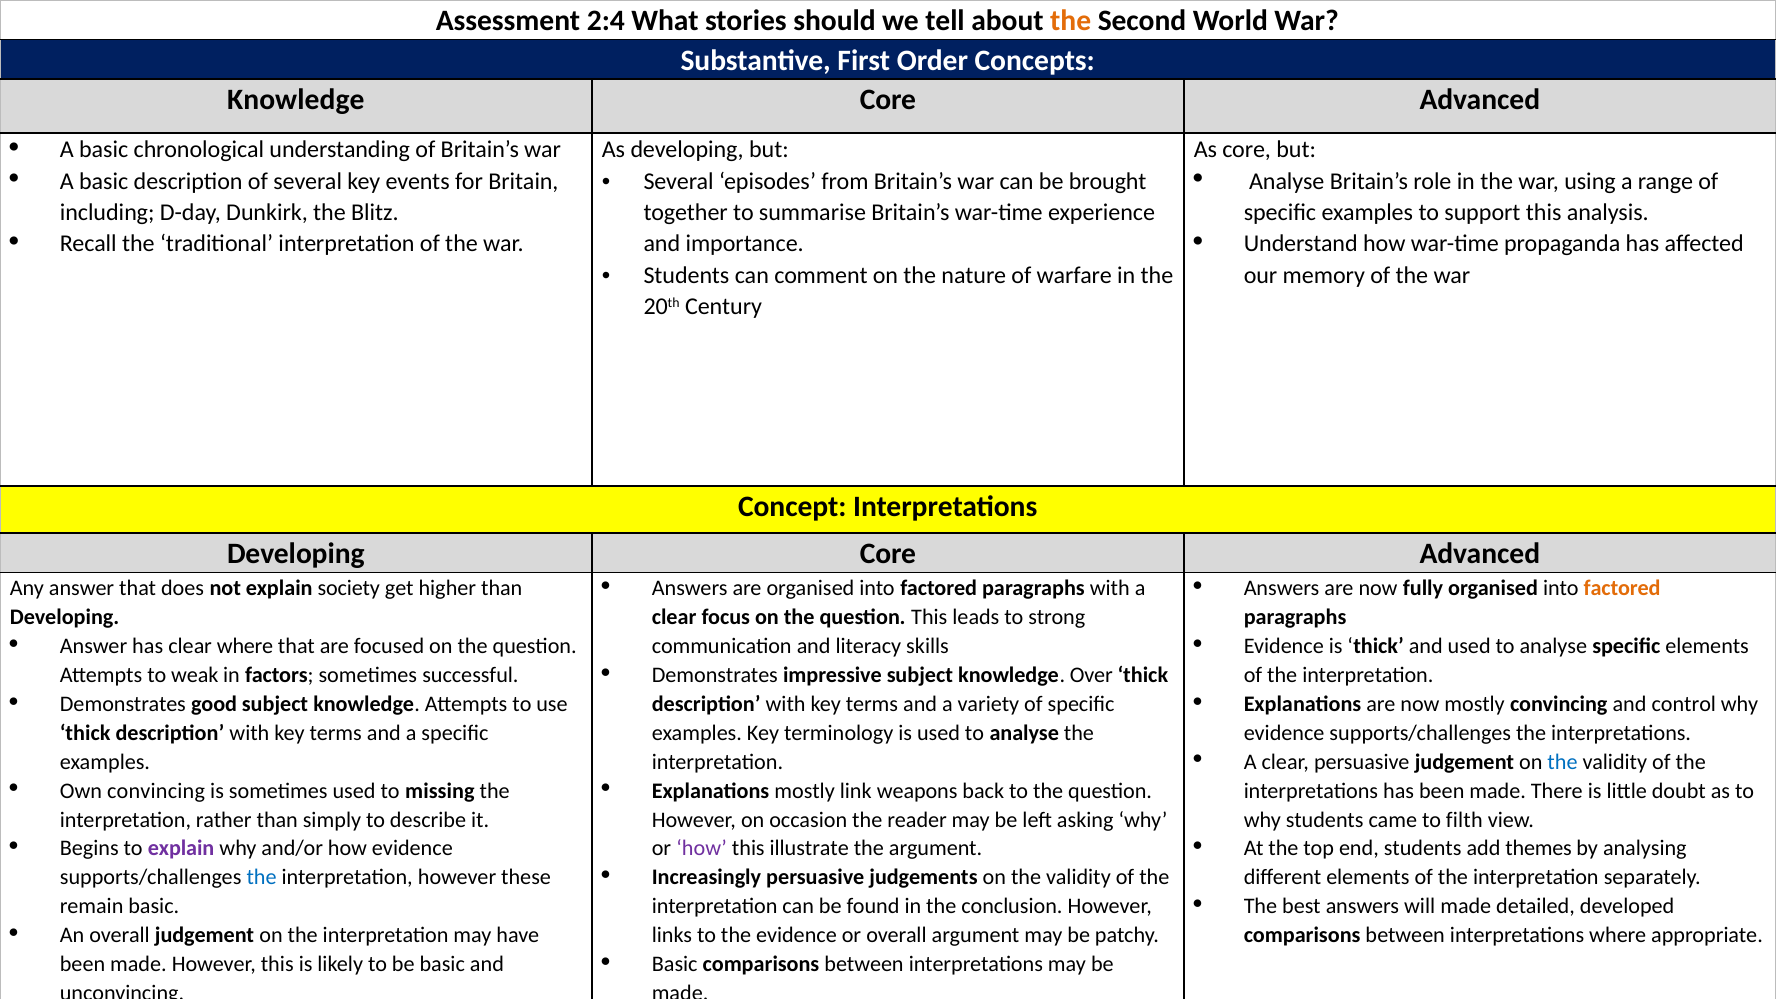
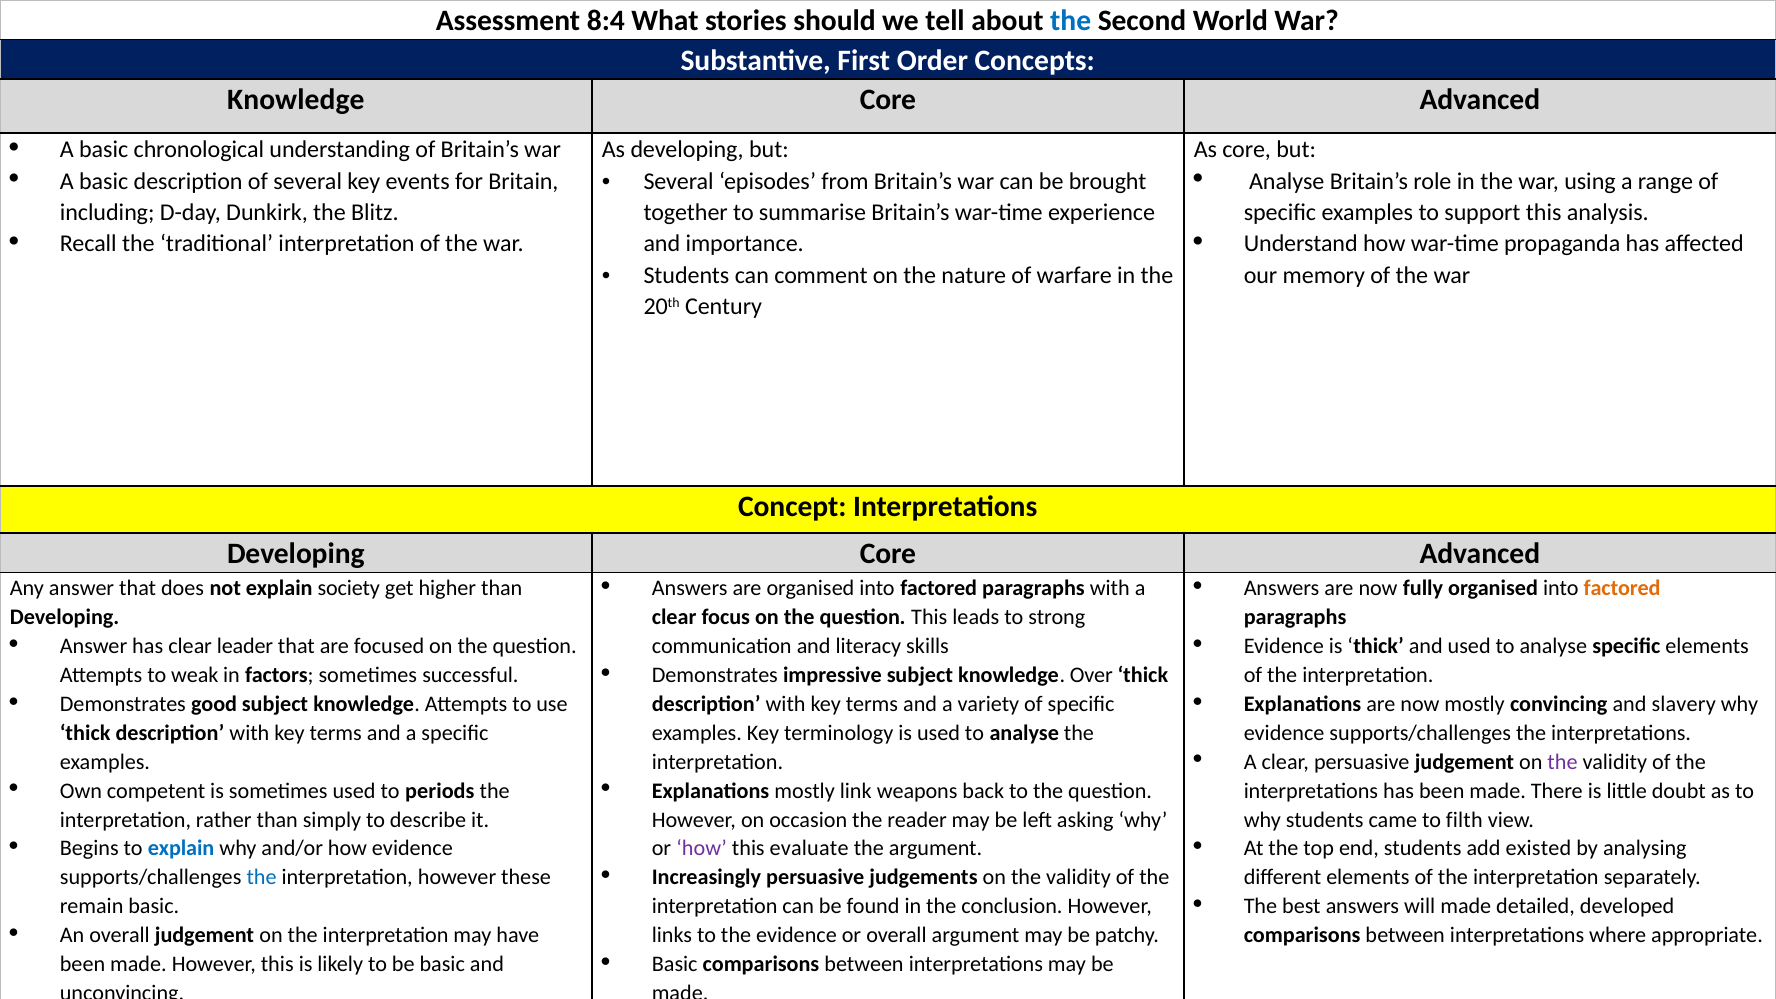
2:4: 2:4 -> 8:4
the at (1071, 21) colour: orange -> blue
clear where: where -> leader
control: control -> slavery
the at (1563, 762) colour: blue -> purple
Own convincing: convincing -> competent
missing: missing -> periods
explain at (181, 849) colour: purple -> blue
themes: themes -> existed
illustrate: illustrate -> evaluate
